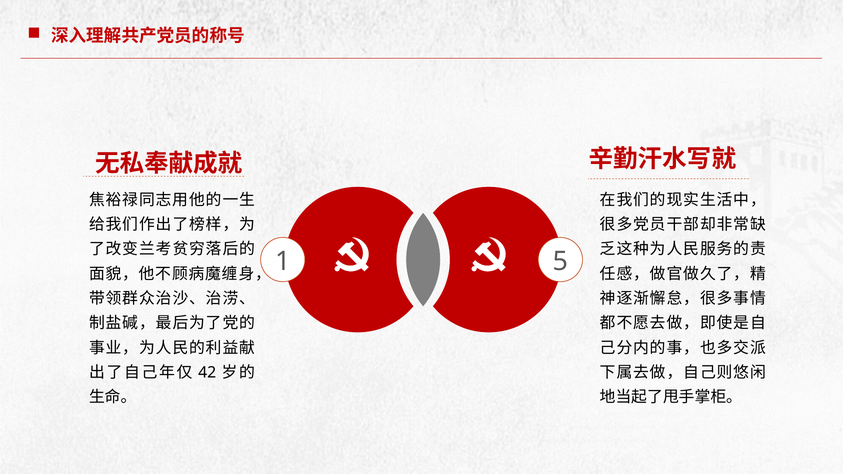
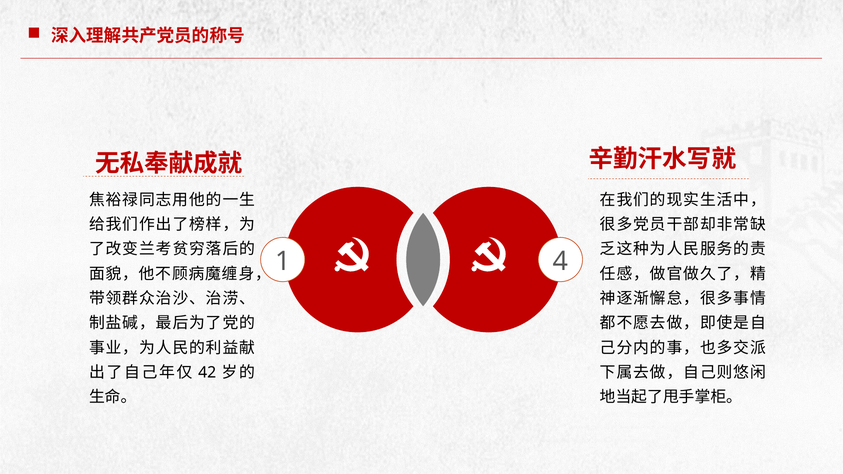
5: 5 -> 4
